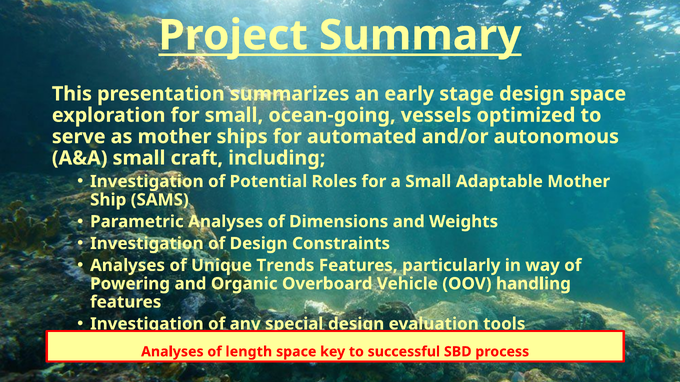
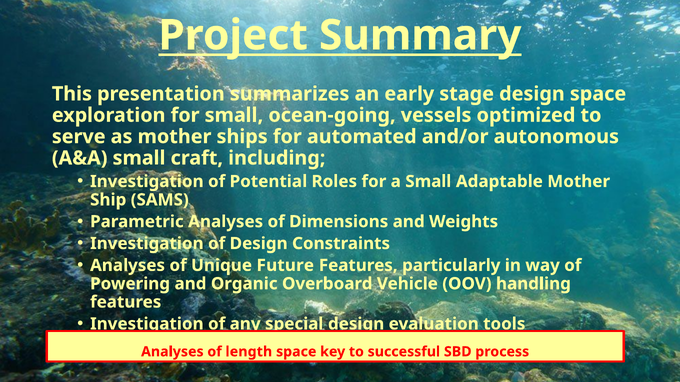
Trends: Trends -> Future
